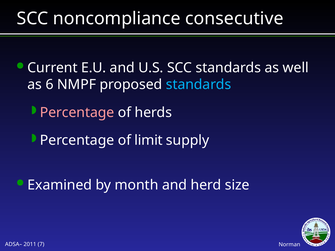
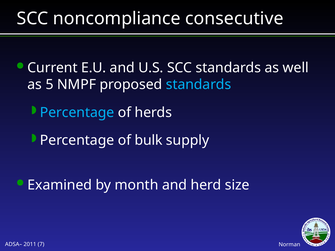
6: 6 -> 5
Percentage at (77, 113) colour: pink -> light blue
limit: limit -> bulk
